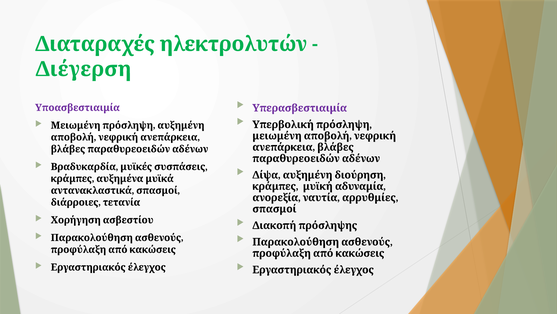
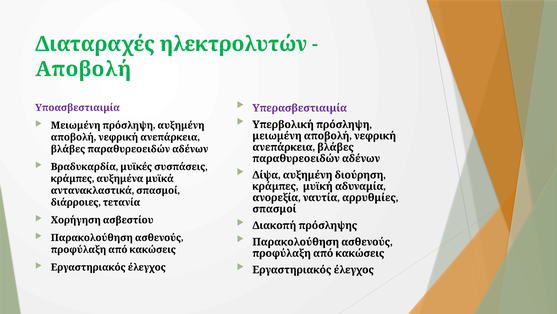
Διέγερση at (83, 69): Διέγερση -> Αποβολή
